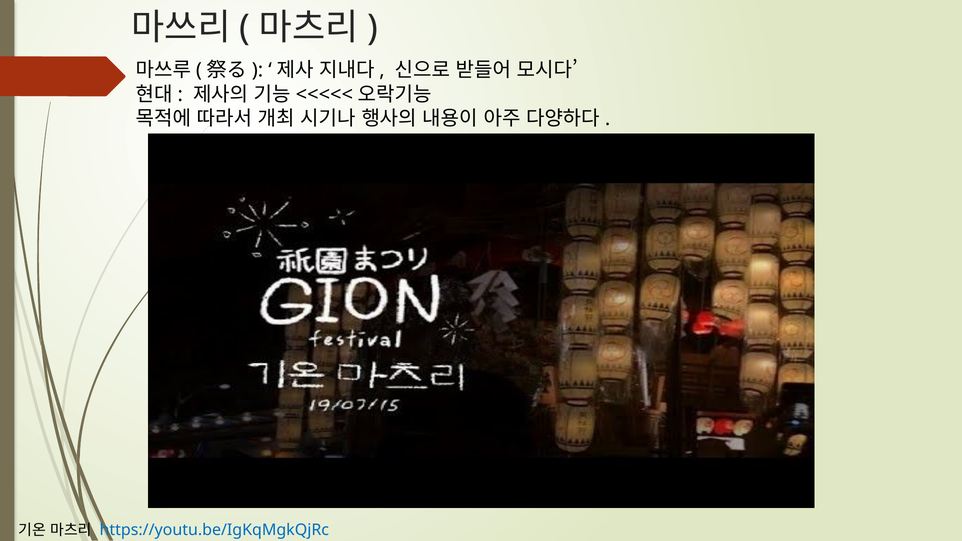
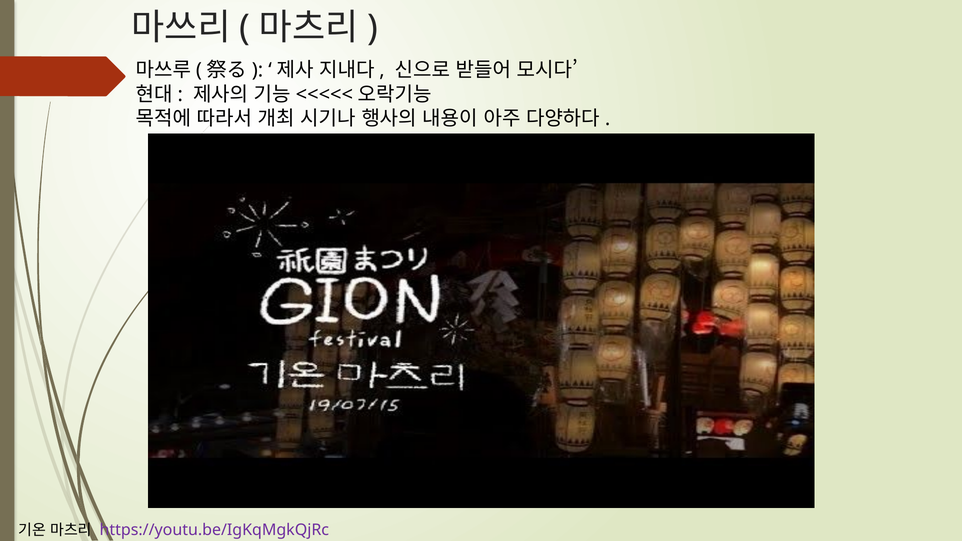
https://youtu.be/IgKqMgkQjRc colour: blue -> purple
